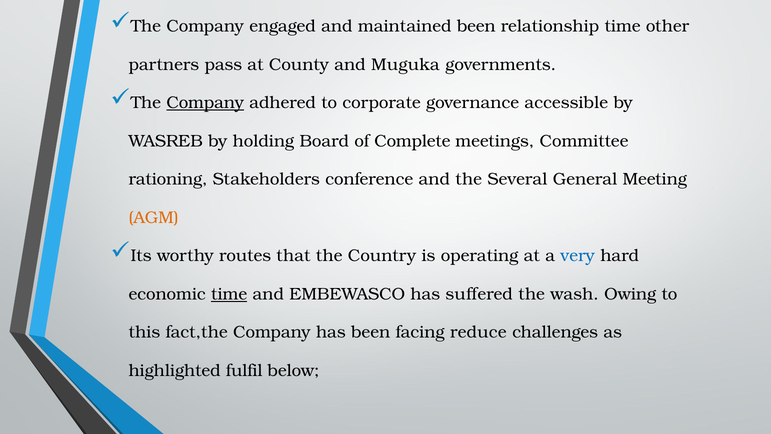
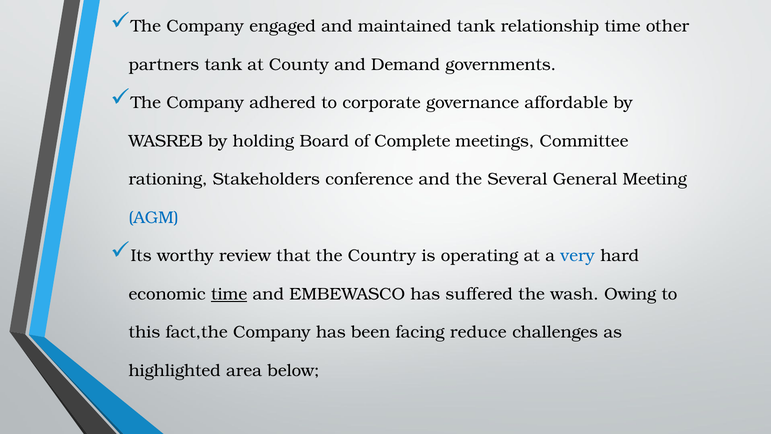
maintained been: been -> tank
partners pass: pass -> tank
Muguka: Muguka -> Demand
Company at (205, 103) underline: present -> none
accessible: accessible -> affordable
AGM colour: orange -> blue
routes: routes -> review
fulfil: fulfil -> area
